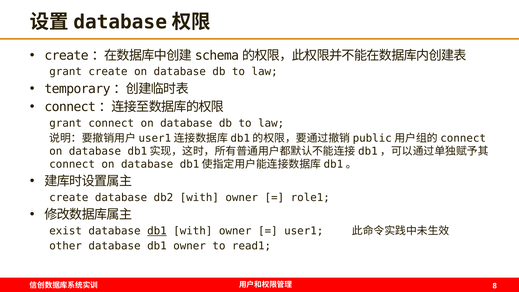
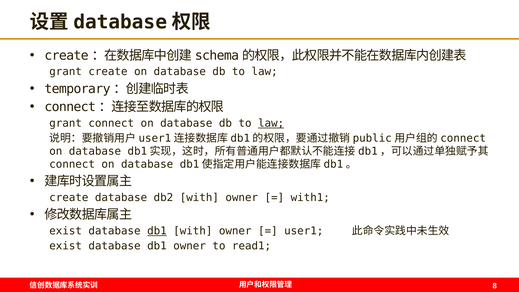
law at (271, 123) underline: none -> present
role1: role1 -> with1
other at (66, 246): other -> exist
